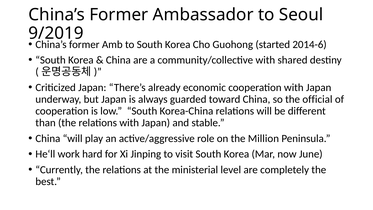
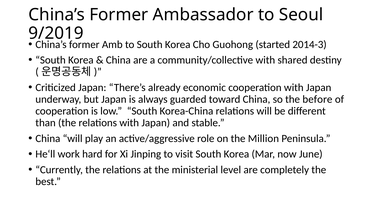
2014-6: 2014-6 -> 2014-3
official: official -> before
